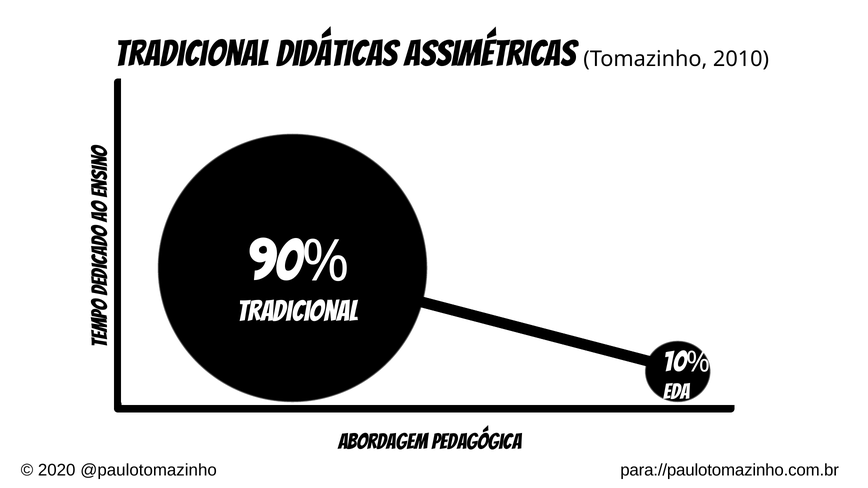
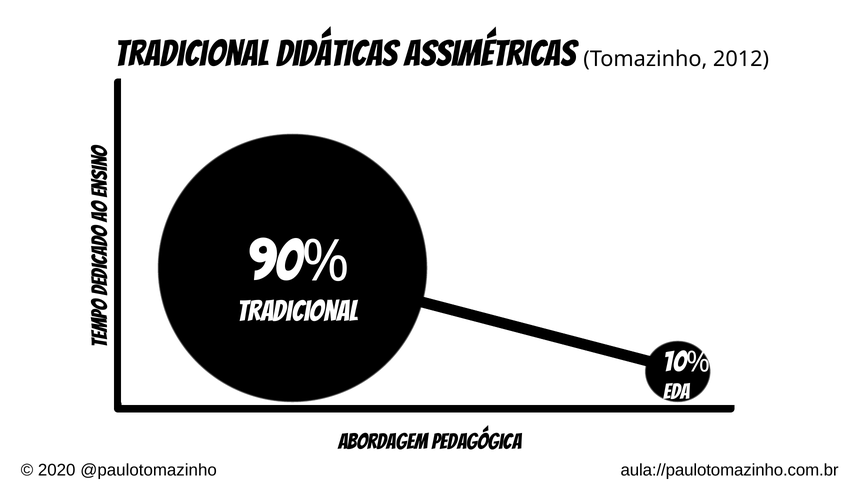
2010: 2010 -> 2012
para://paulotomazinho.com.br: para://paulotomazinho.com.br -> aula://paulotomazinho.com.br
